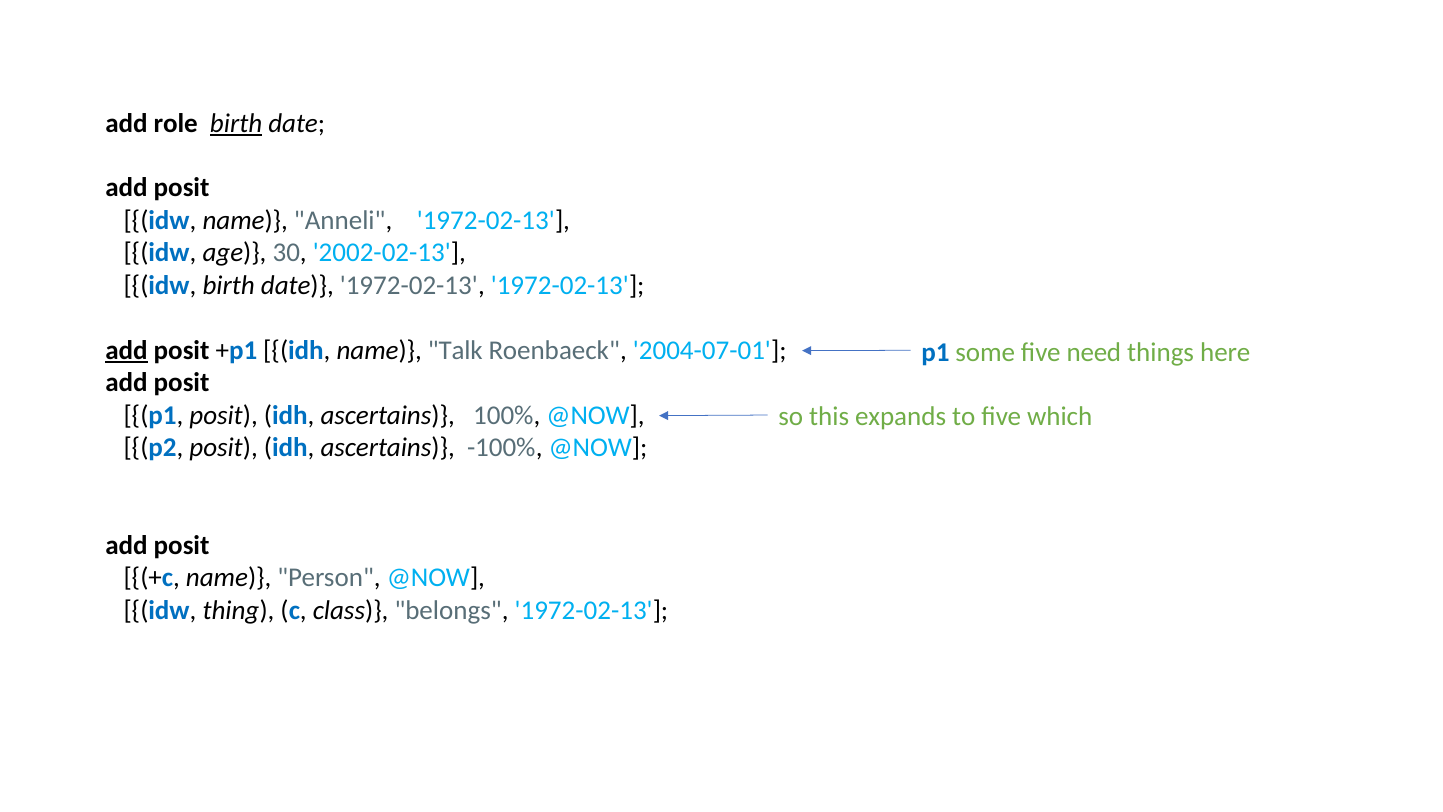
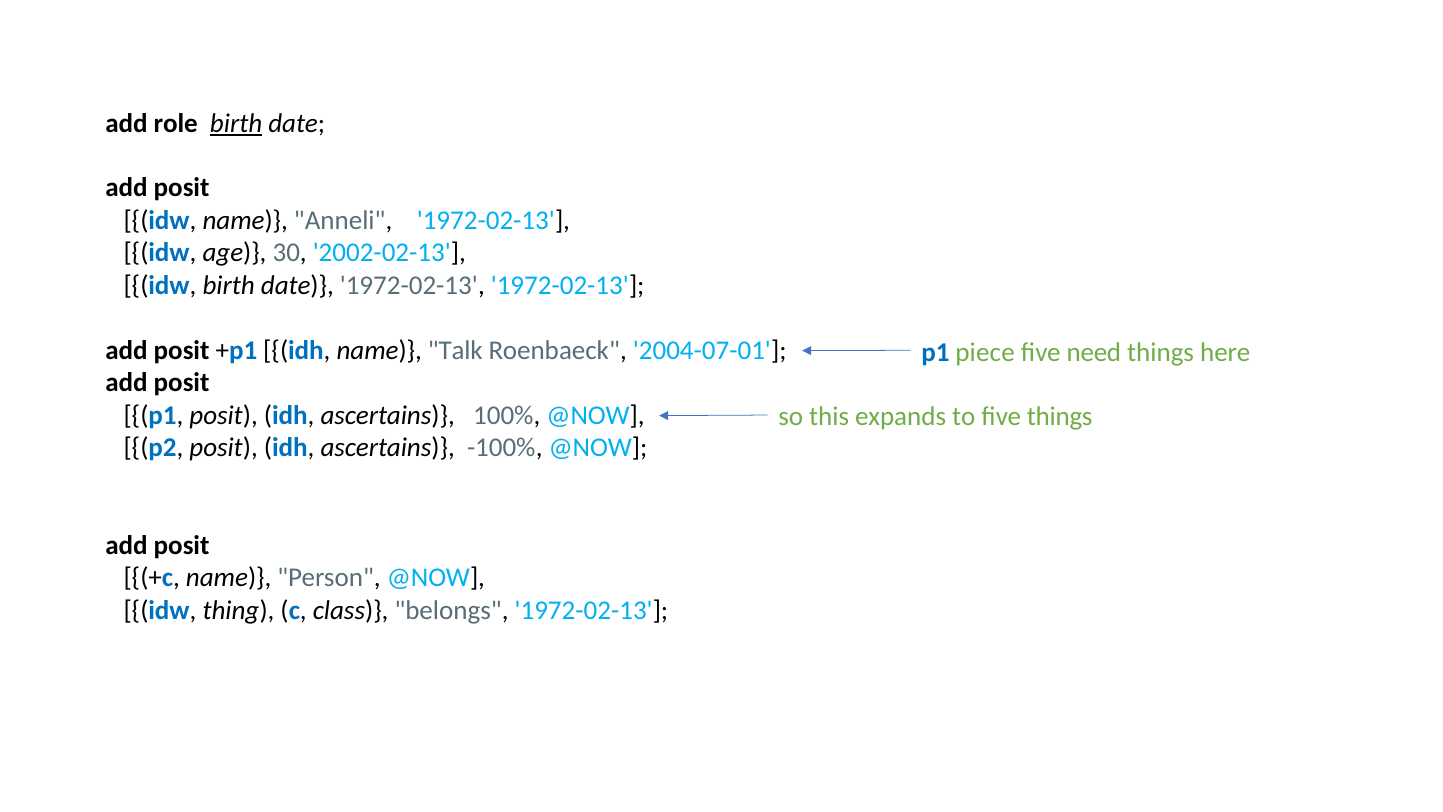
add at (126, 350) underline: present -> none
some: some -> piece
five which: which -> things
